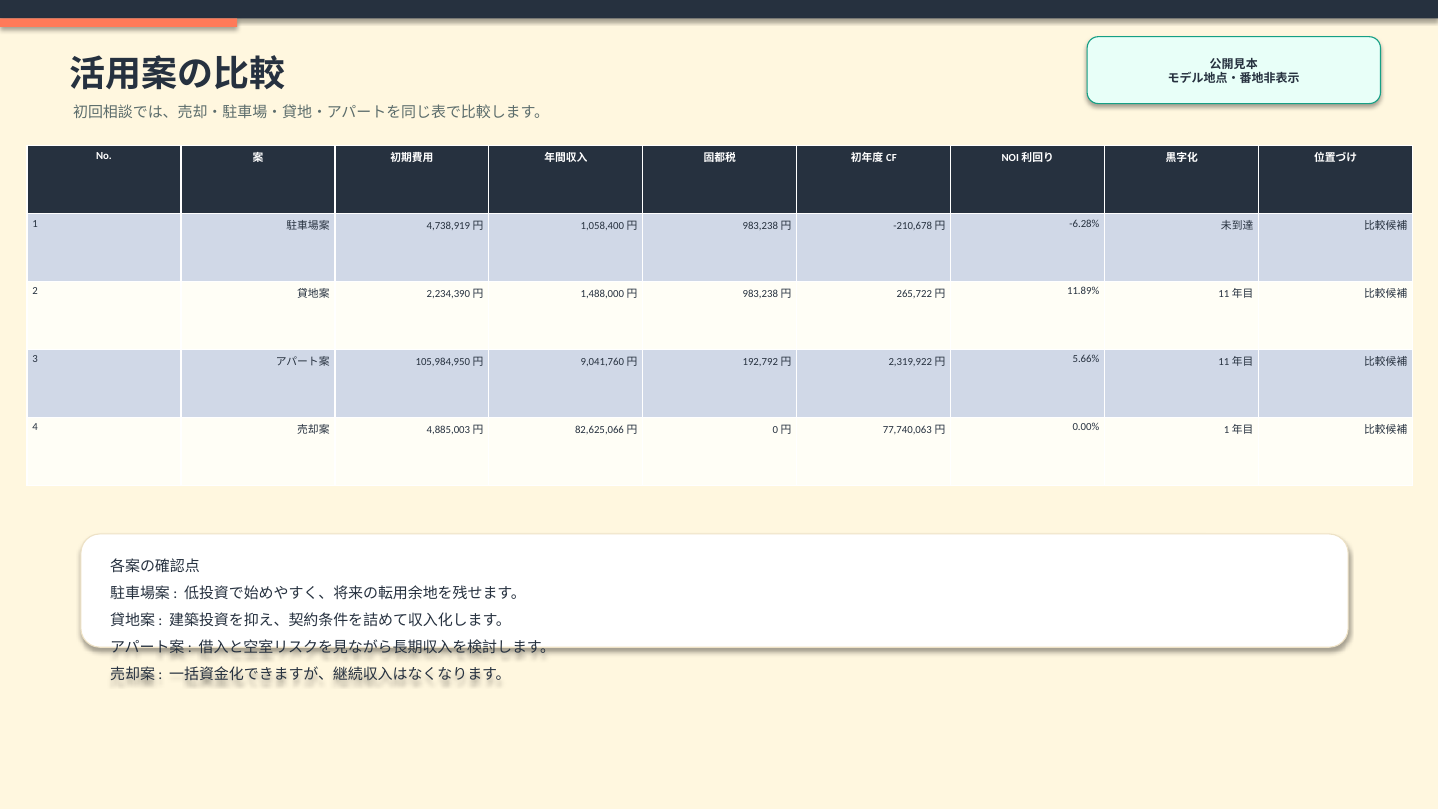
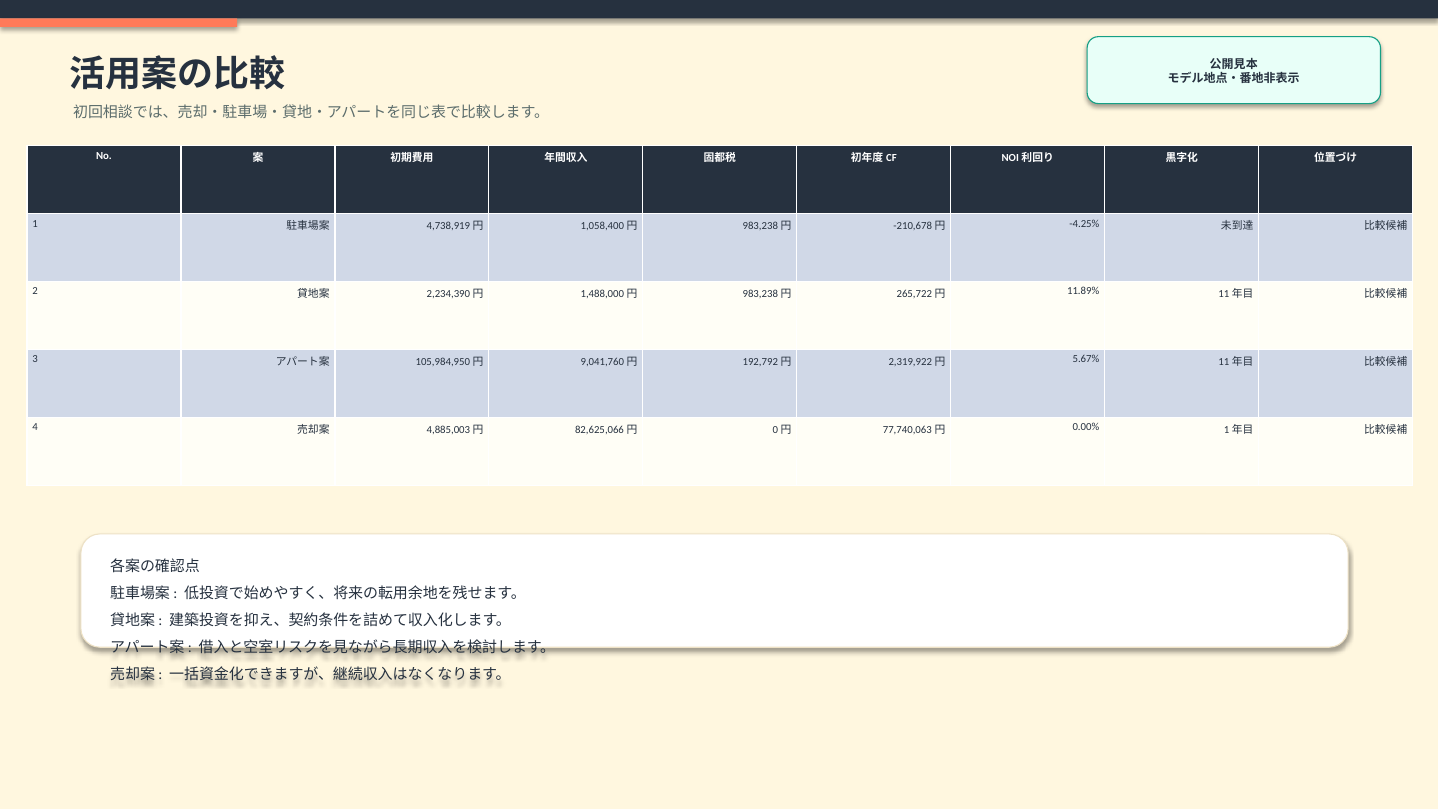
-6.28%: -6.28% -> -4.25%
5.66%: 5.66% -> 5.67%
